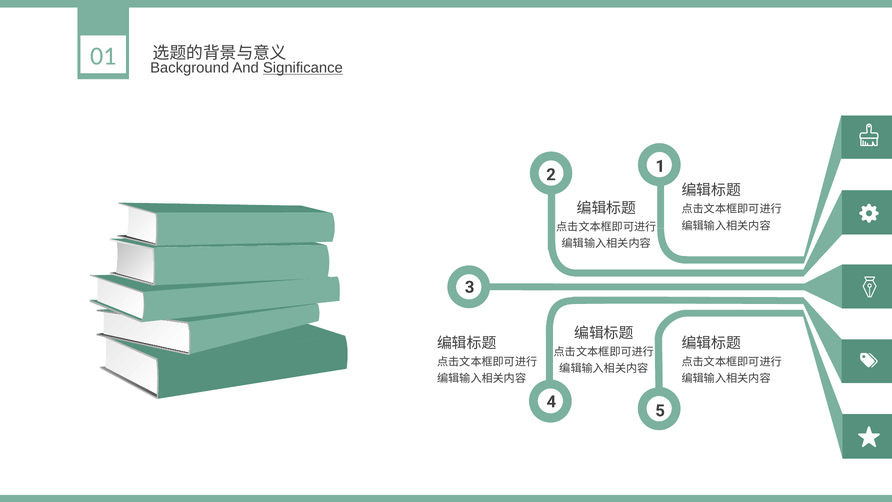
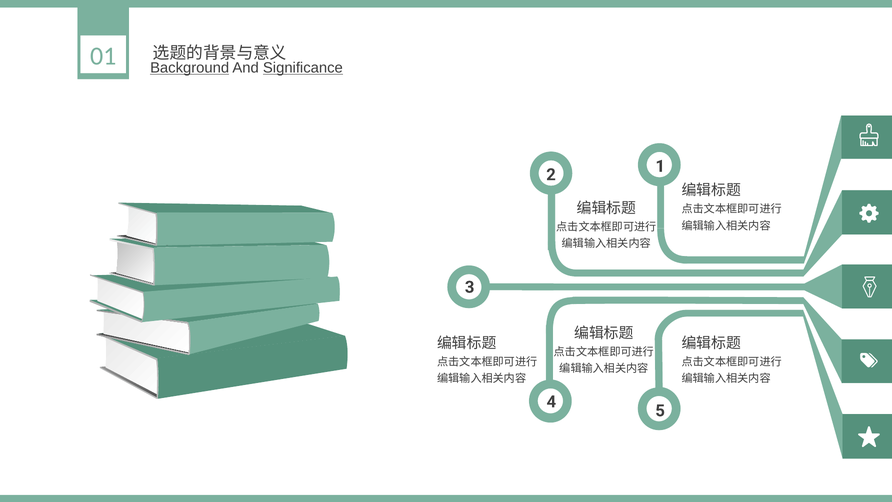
Background underline: none -> present
